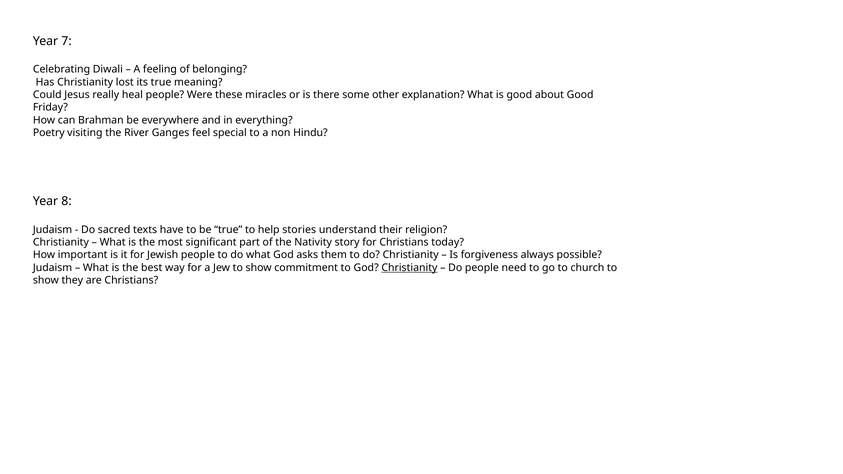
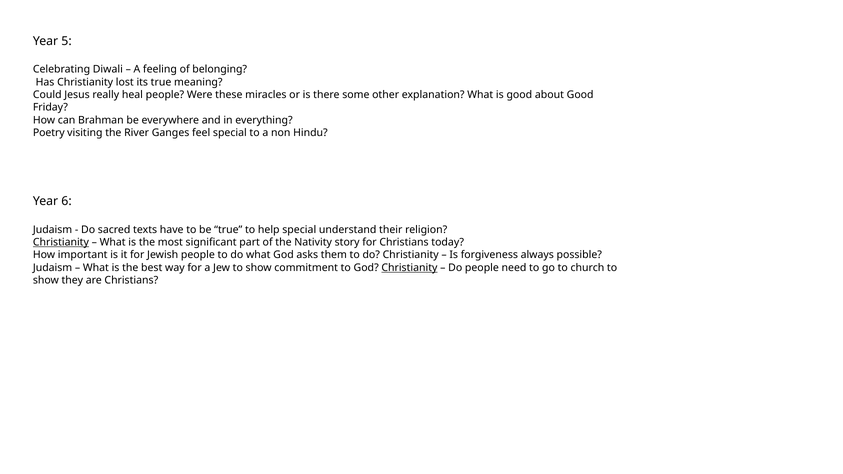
7: 7 -> 5
8: 8 -> 6
help stories: stories -> special
Christianity at (61, 242) underline: none -> present
